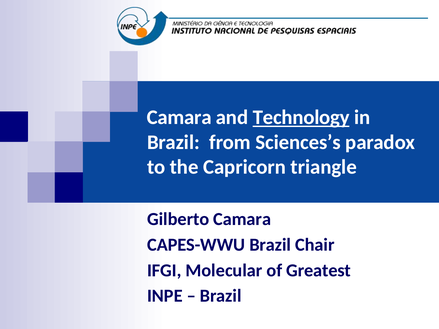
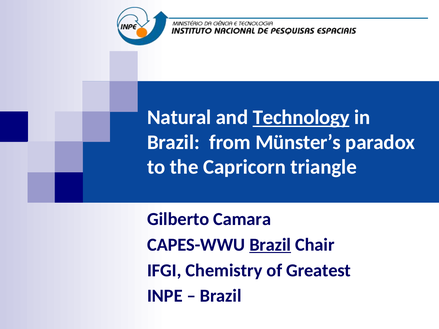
Camara at (179, 117): Camara -> Natural
Sciences’s: Sciences’s -> Münster’s
Brazil at (270, 245) underline: none -> present
Molecular: Molecular -> Chemistry
